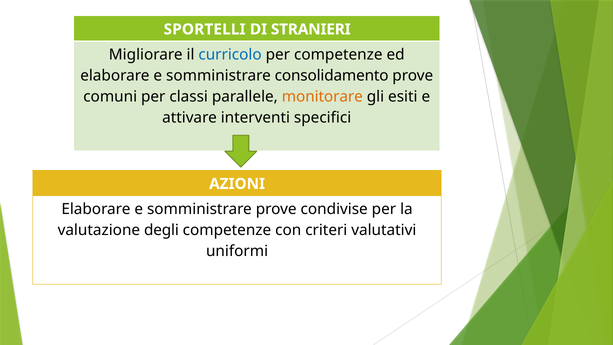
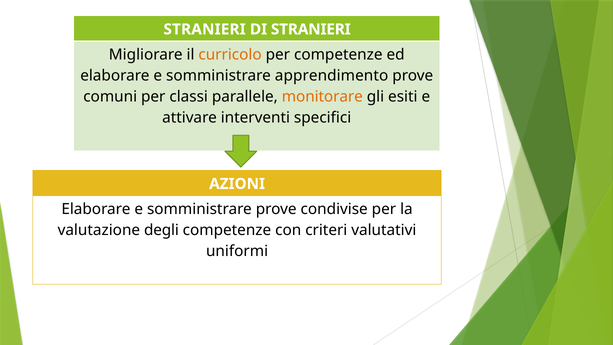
SPORTELLI at (205, 29): SPORTELLI -> STRANIERI
curricolo colour: blue -> orange
consolidamento: consolidamento -> apprendimento
